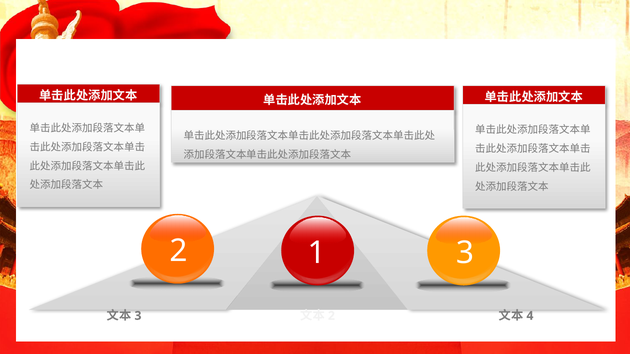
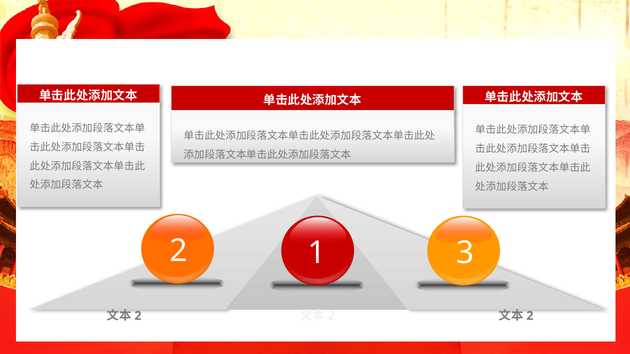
3 at (138, 316): 3 -> 2
4 at (530, 316): 4 -> 2
